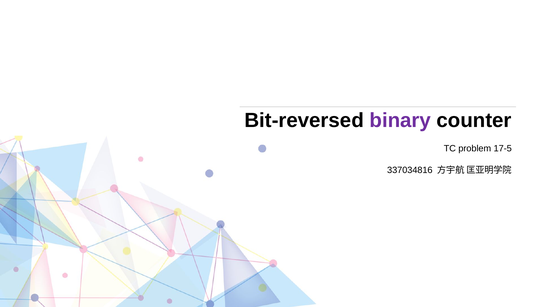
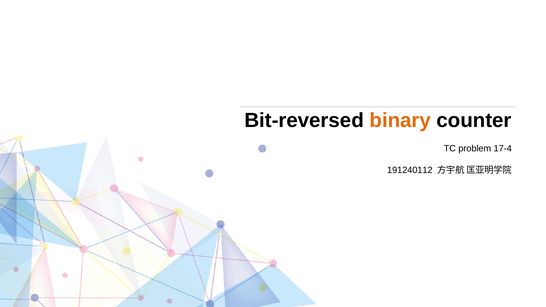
binary colour: purple -> orange
17-5: 17-5 -> 17-4
337034816: 337034816 -> 191240112
